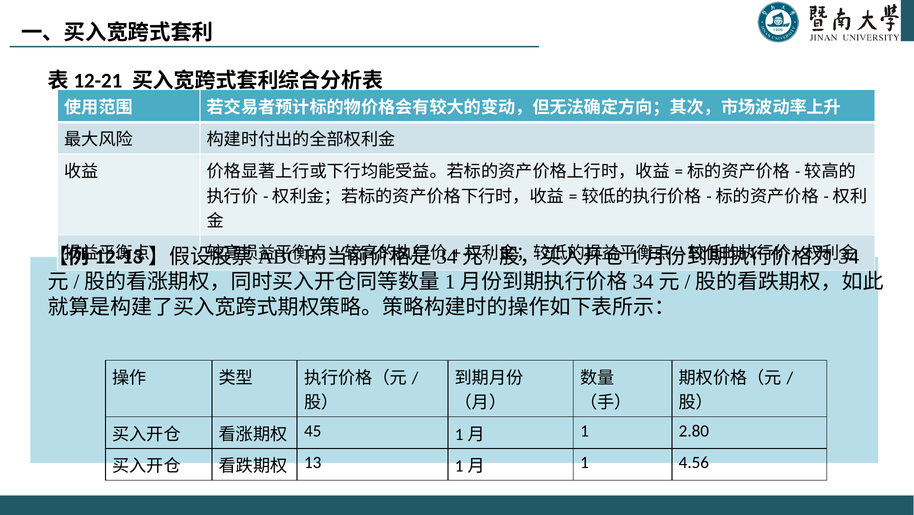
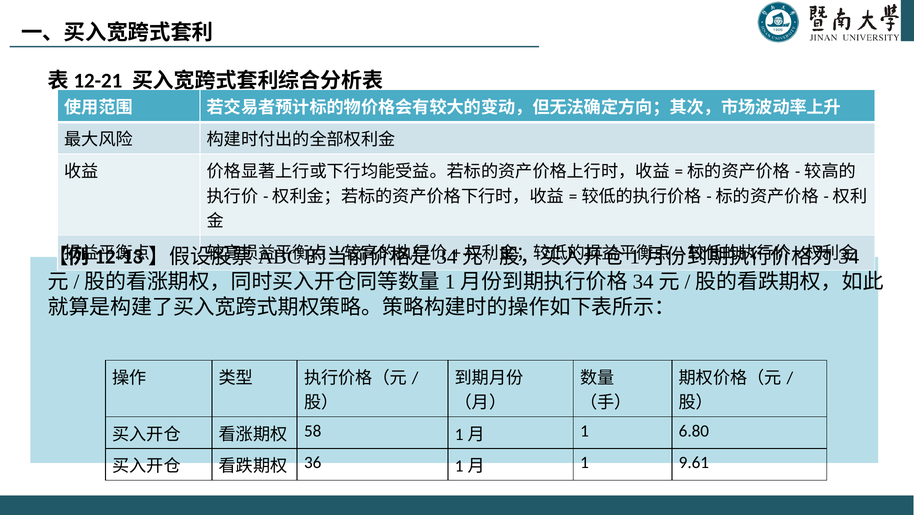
45: 45 -> 58
2.80: 2.80 -> 6.80
13: 13 -> 36
4.56: 4.56 -> 9.61
